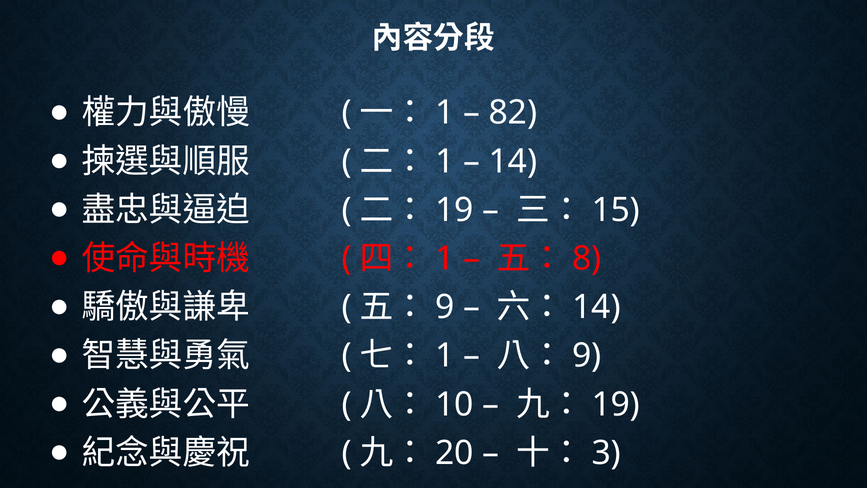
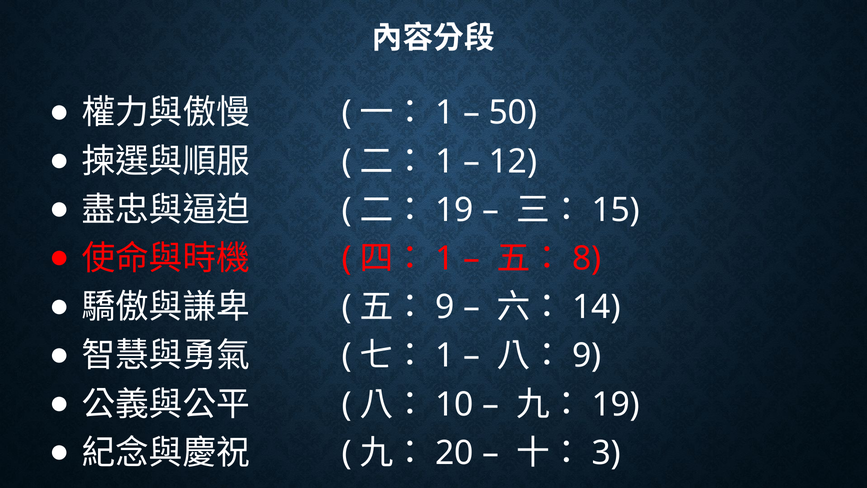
82: 82 -> 50
14 at (513, 161): 14 -> 12
